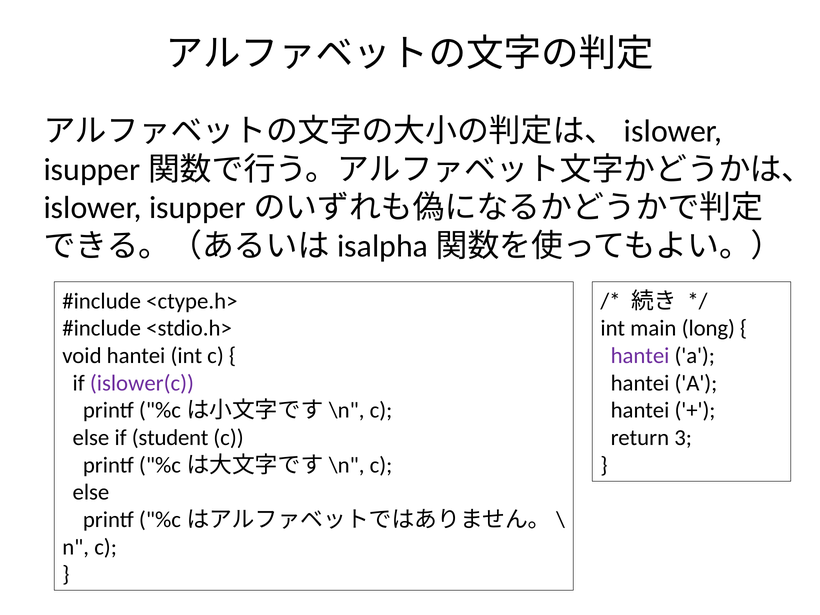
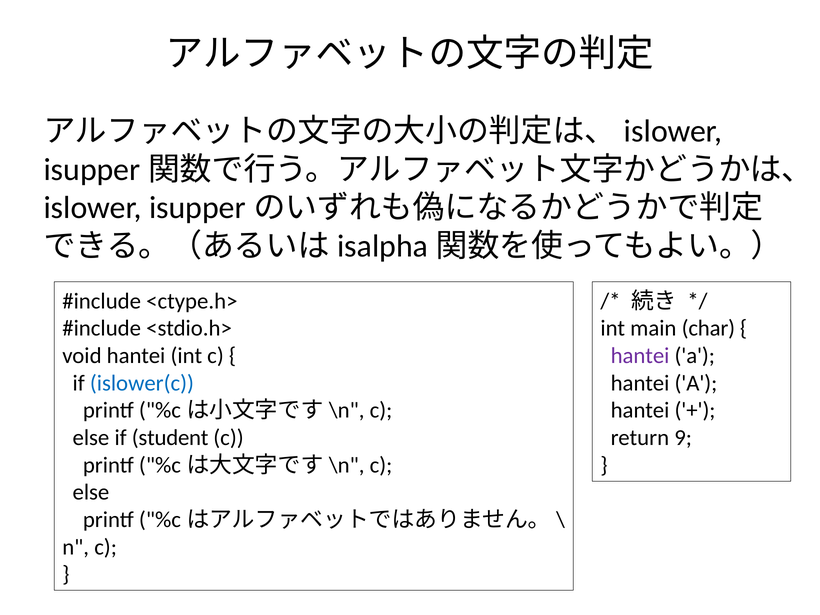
long: long -> char
islower(c colour: purple -> blue
3: 3 -> 9
